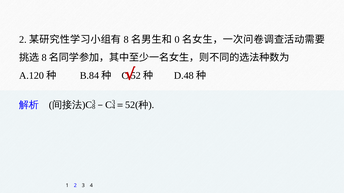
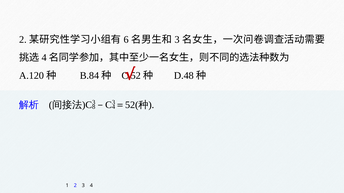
8 at (126, 40): 8 -> 6
0 at (177, 40): 0 -> 3
8 at (44, 58): 8 -> 4
